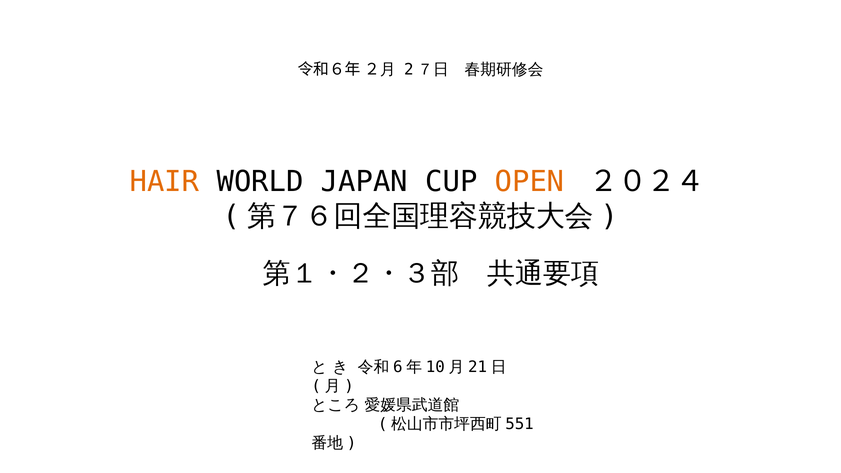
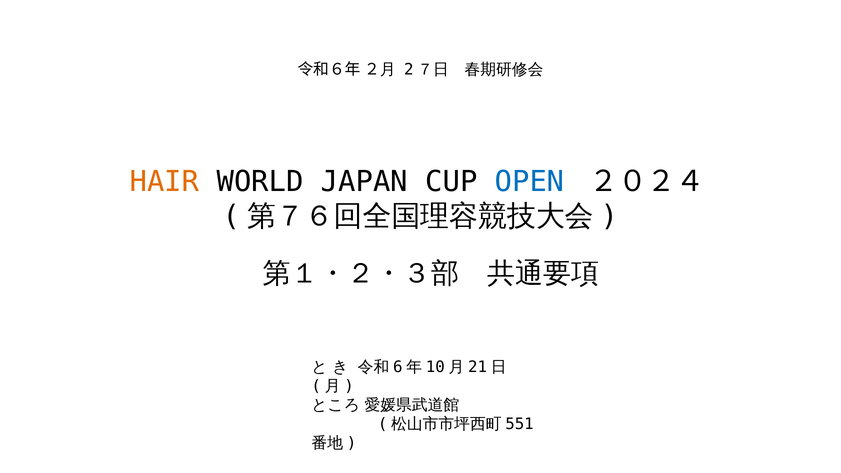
OPEN colour: orange -> blue
